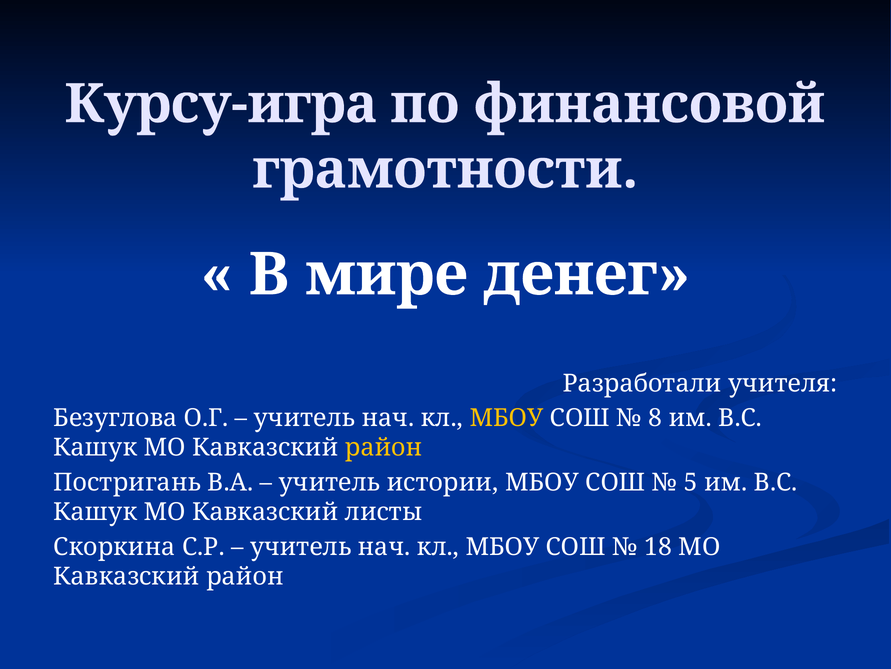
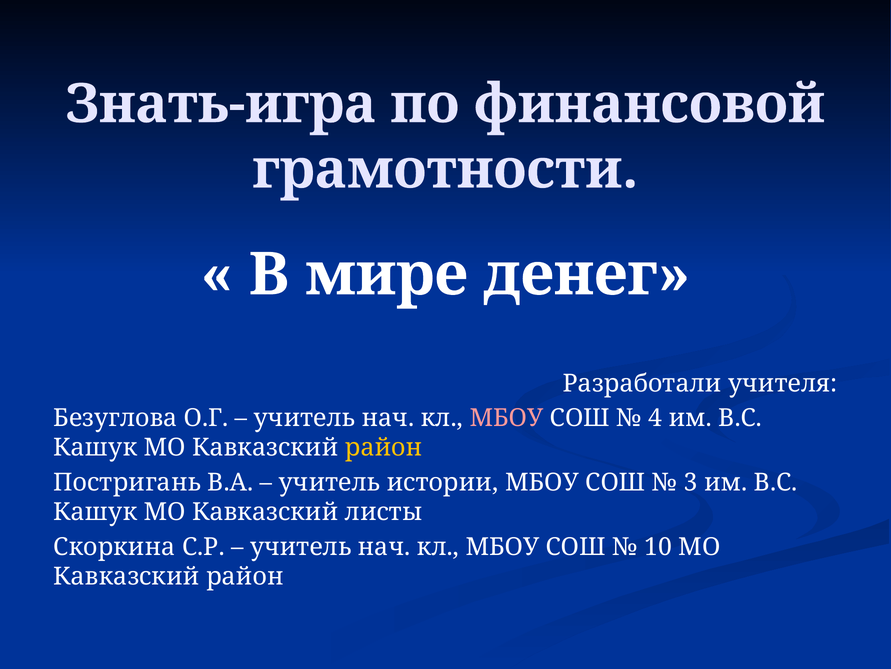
Курсу-игра: Курсу-игра -> Знать-игра
МБОУ at (506, 418) colour: yellow -> pink
8: 8 -> 4
5: 5 -> 3
18: 18 -> 10
